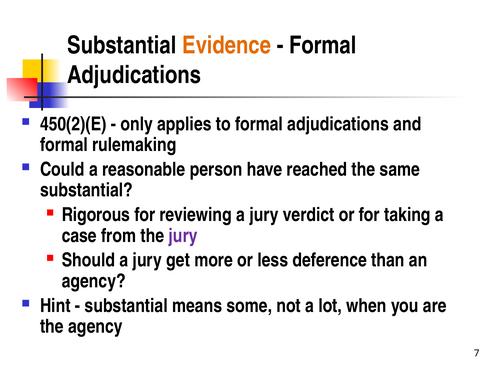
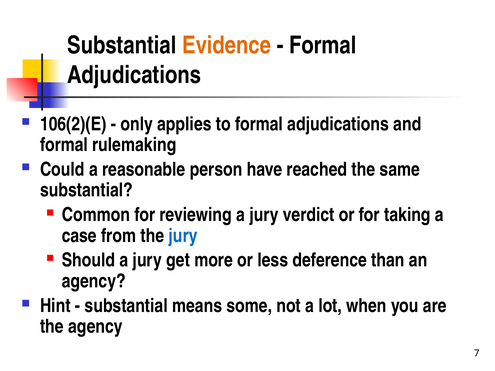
450(2)(E: 450(2)(E -> 106(2)(E
Rigorous: Rigorous -> Common
jury at (183, 236) colour: purple -> blue
